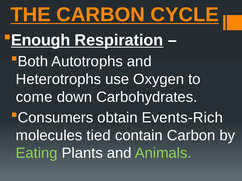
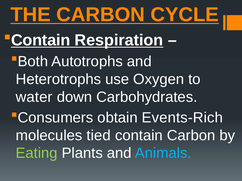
Enough at (41, 40): Enough -> Contain
come: come -> water
Animals colour: light green -> light blue
